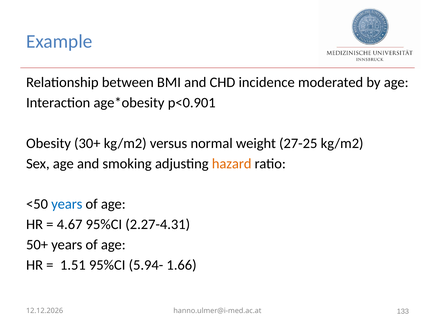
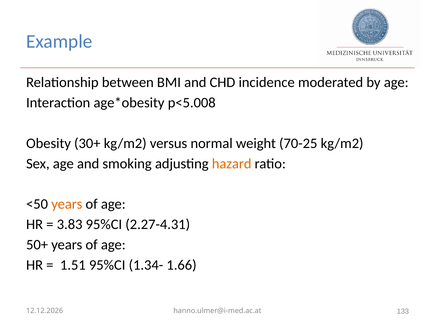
p<0.901: p<0.901 -> p<5.008
27-25: 27-25 -> 70-25
years at (67, 204) colour: blue -> orange
4.67: 4.67 -> 3.83
5.94-: 5.94- -> 1.34-
